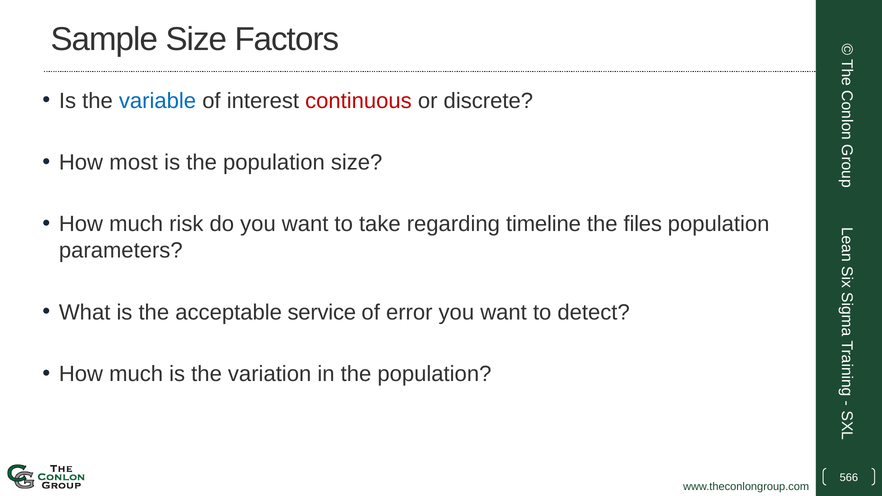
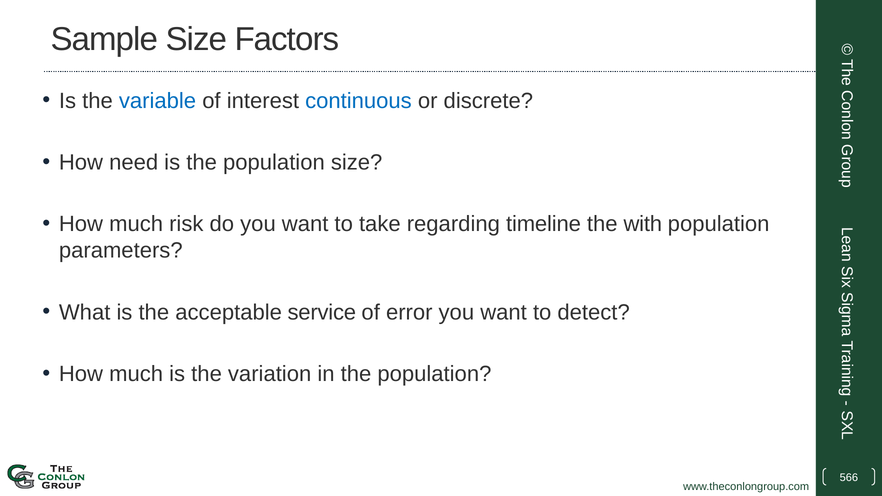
continuous colour: red -> blue
most: most -> need
files: files -> with
